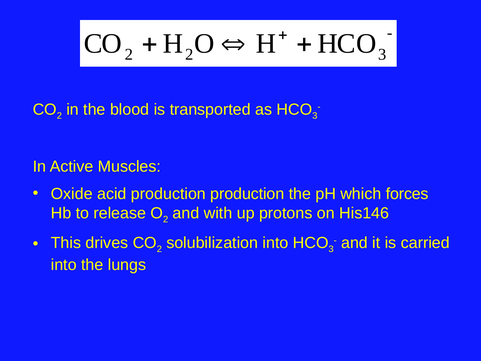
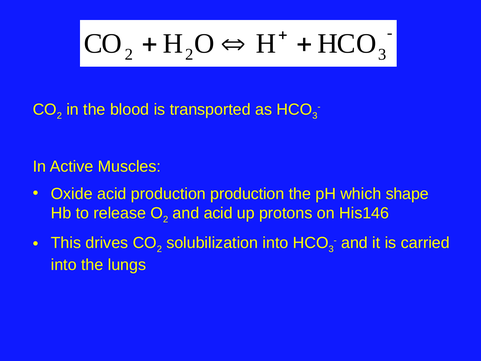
forces: forces -> shape
and with: with -> acid
